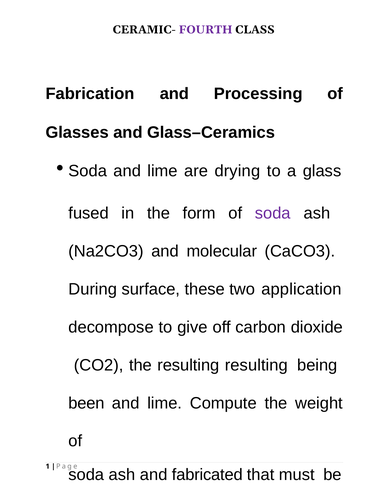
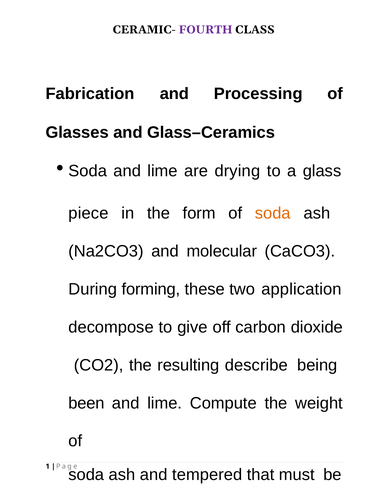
fused: fused -> piece
soda at (273, 213) colour: purple -> orange
surface: surface -> forming
resulting resulting: resulting -> describe
fabricated: fabricated -> tempered
